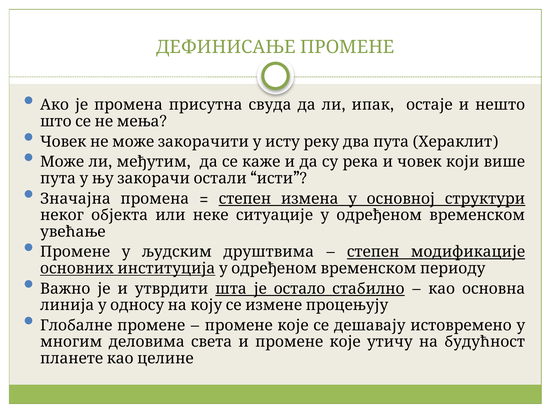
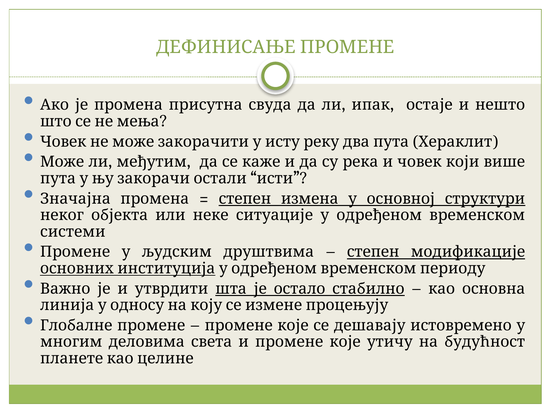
увећање: увећање -> системи
